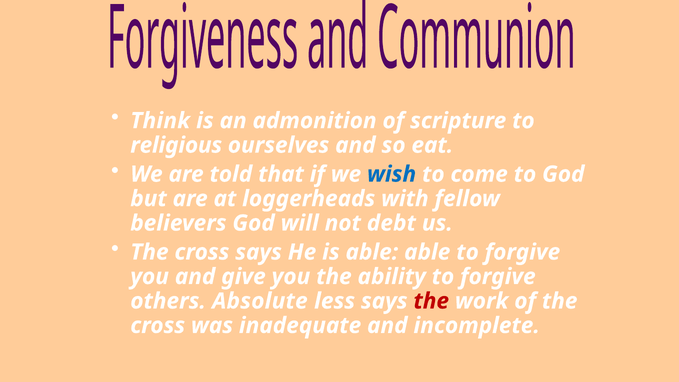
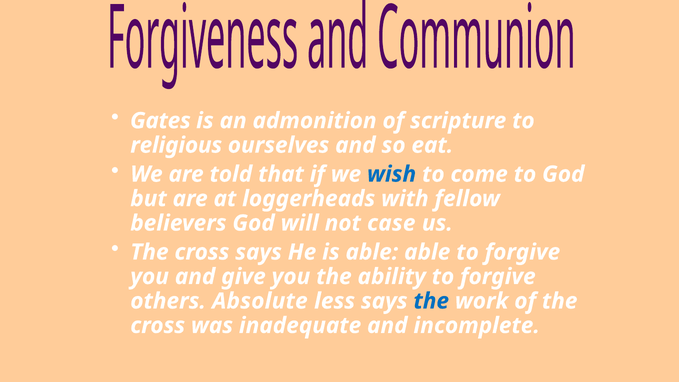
Think: Think -> Gates
debt: debt -> case
the at (431, 301) colour: red -> blue
